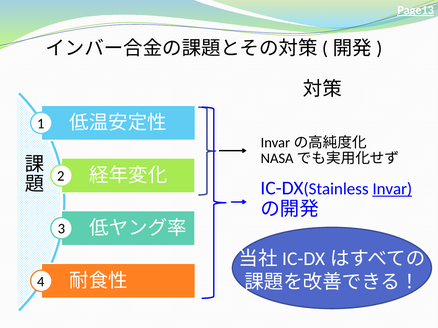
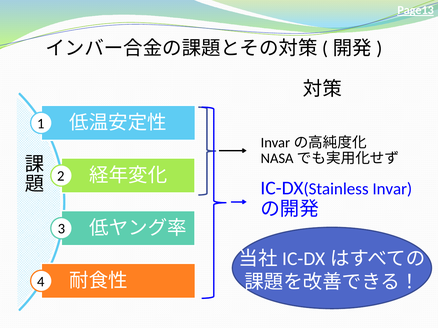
Invar underline: present -> none
